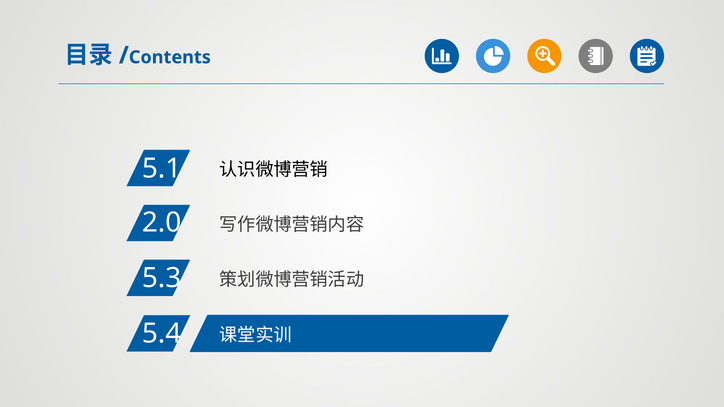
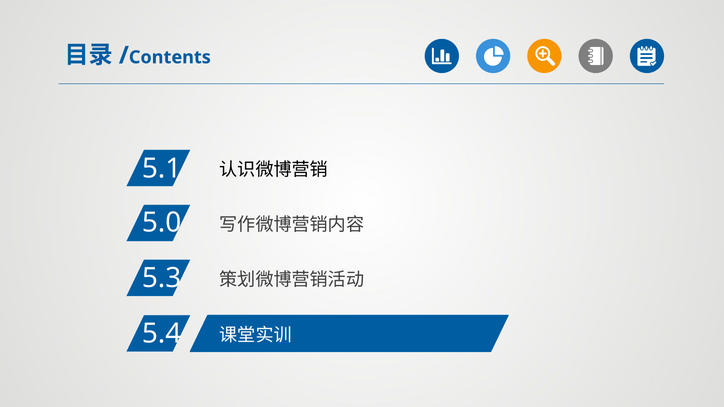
2.0: 2.0 -> 5.0
